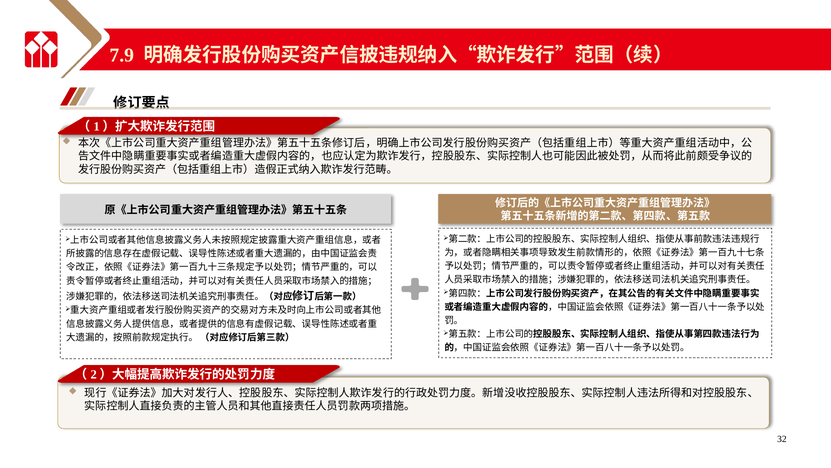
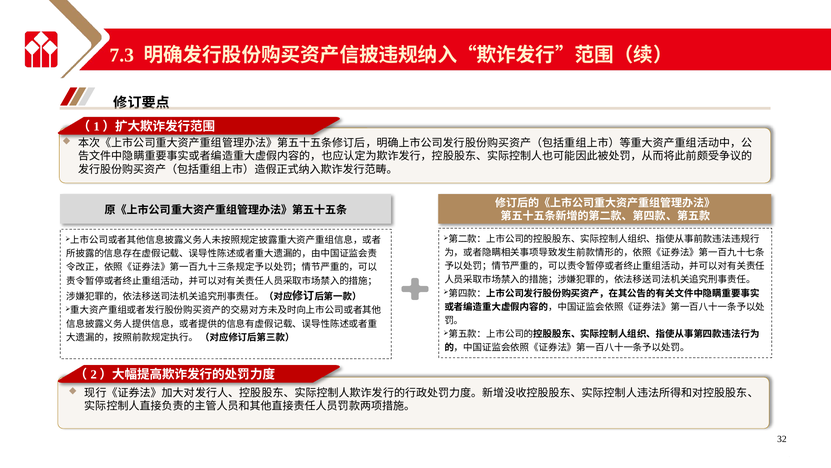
7.9: 7.9 -> 7.3
